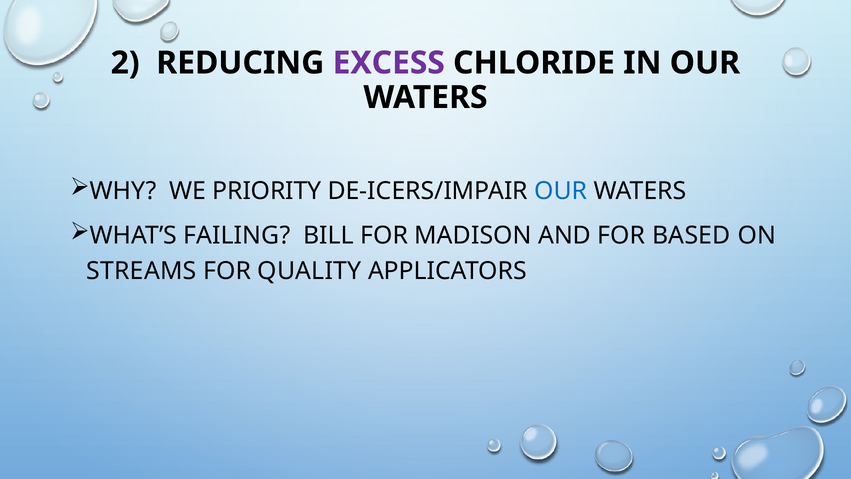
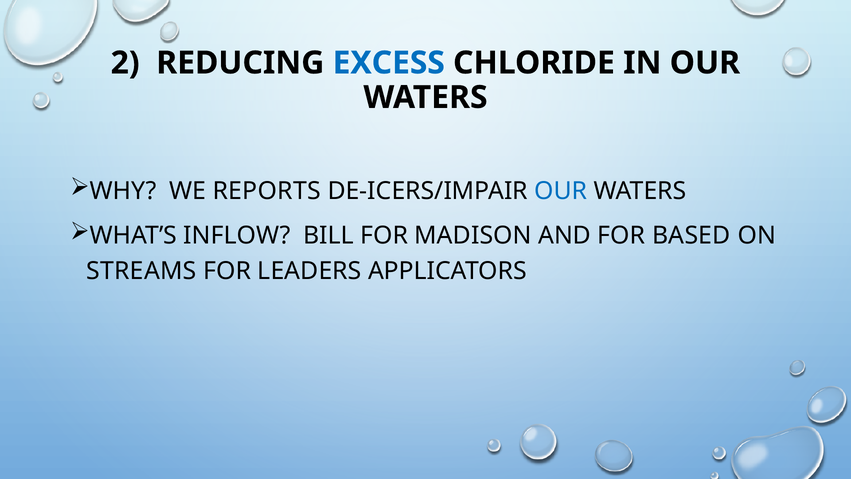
EXCESS colour: purple -> blue
PRIORITY: PRIORITY -> REPORTS
FAILING: FAILING -> INFLOW
QUALITY: QUALITY -> LEADERS
